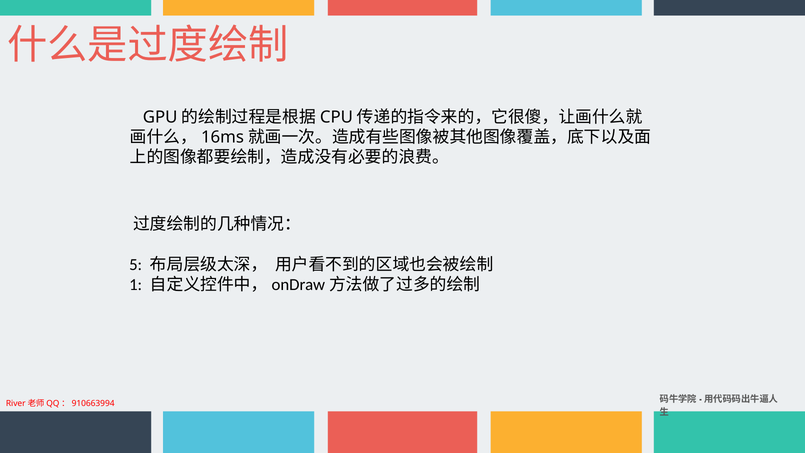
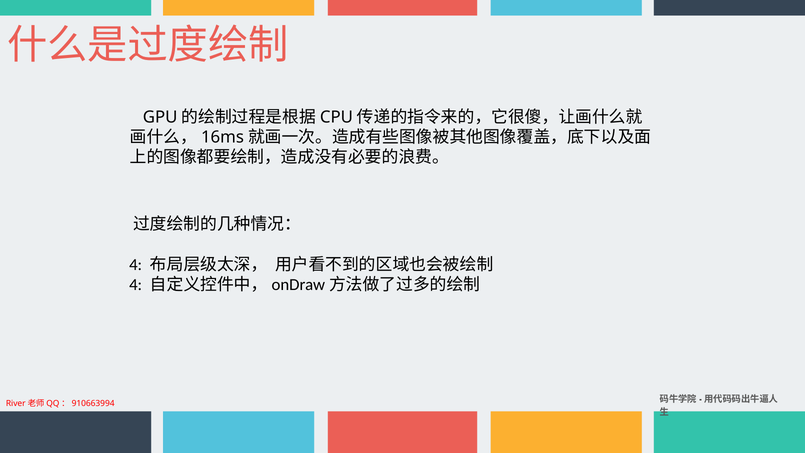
5 at (136, 265): 5 -> 4
1 at (136, 285): 1 -> 4
